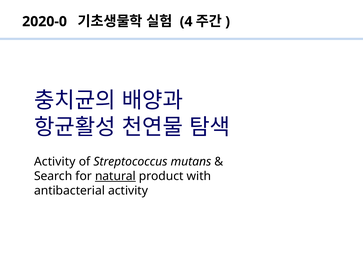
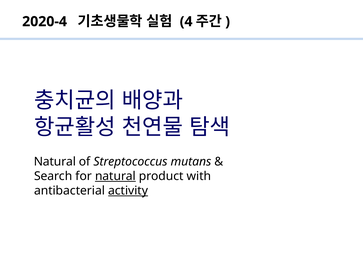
2020-0: 2020-0 -> 2020-4
Activity at (55, 162): Activity -> Natural
activity at (128, 191) underline: none -> present
